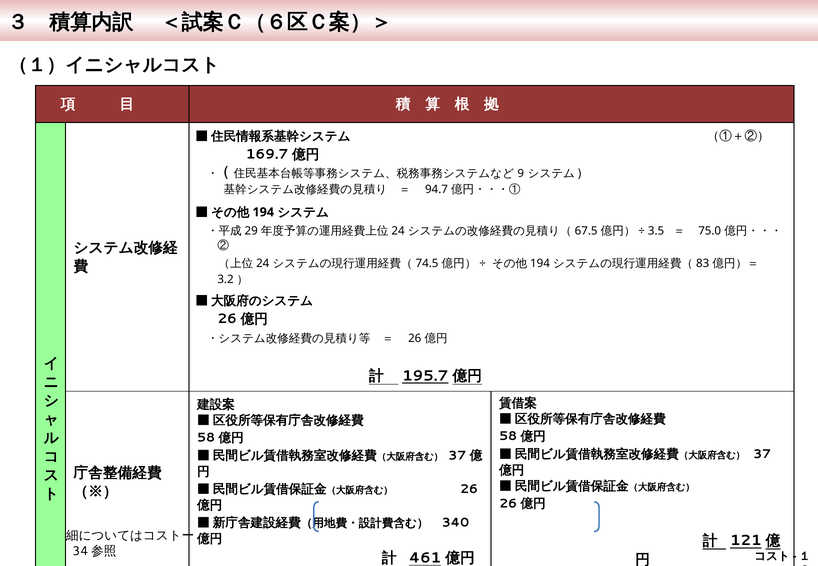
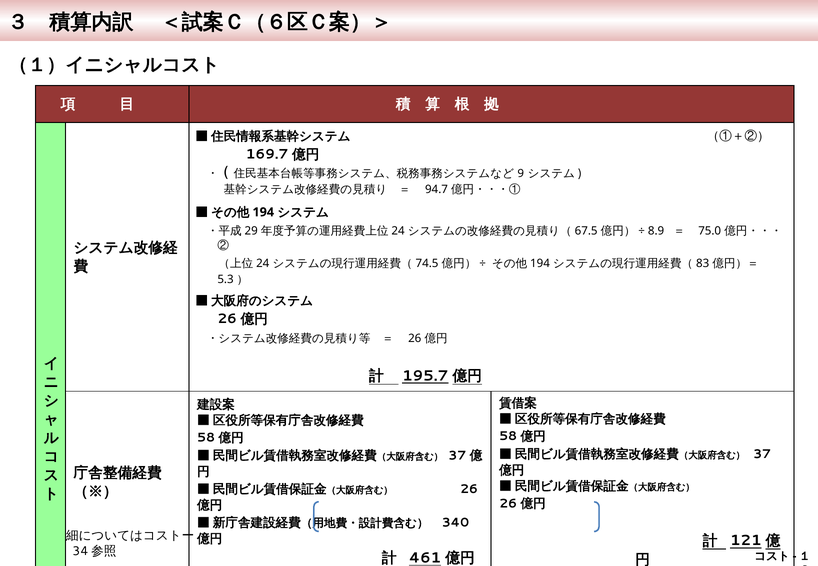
3.5: 3.5 -> 8.9
3.2: 3.2 -> 5.3
